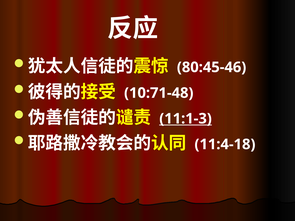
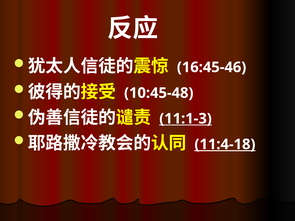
80:45-46: 80:45-46 -> 16:45-46
10:71-48: 10:71-48 -> 10:45-48
11:4-18 underline: none -> present
